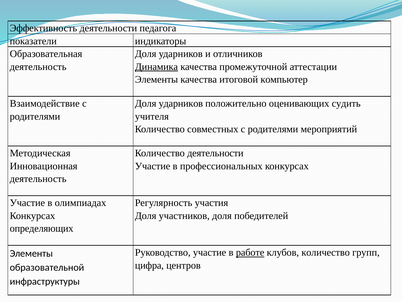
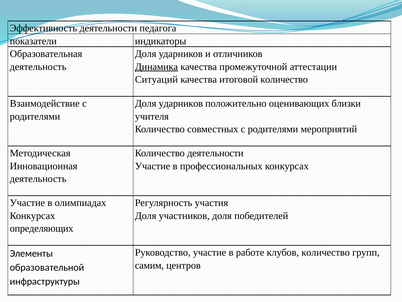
Элементы at (156, 79): Элементы -> Ситуаций
итоговой компьютер: компьютер -> количество
судить: судить -> близки
работе underline: present -> none
цифра: цифра -> самим
